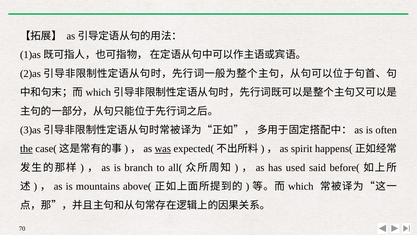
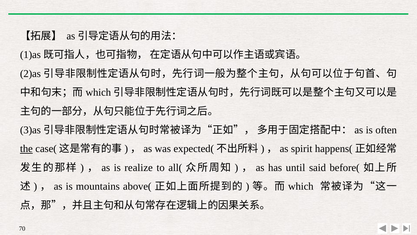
was underline: present -> none
branch: branch -> realize
used: used -> until
